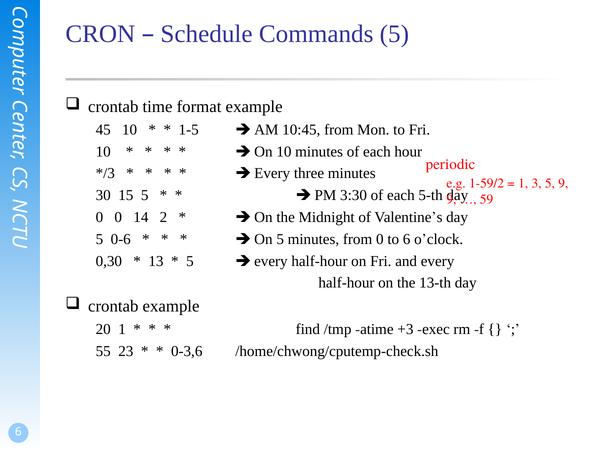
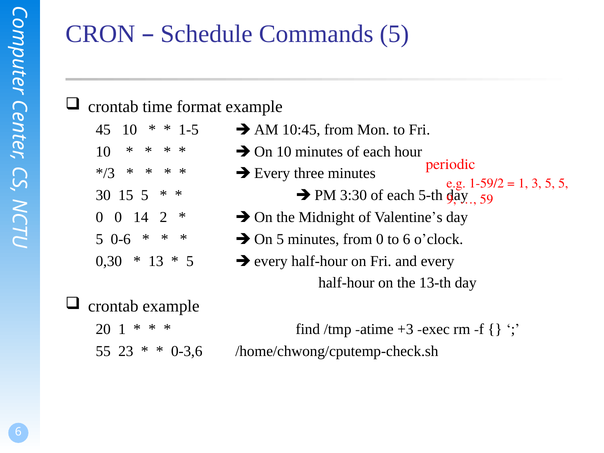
5 9: 9 -> 5
